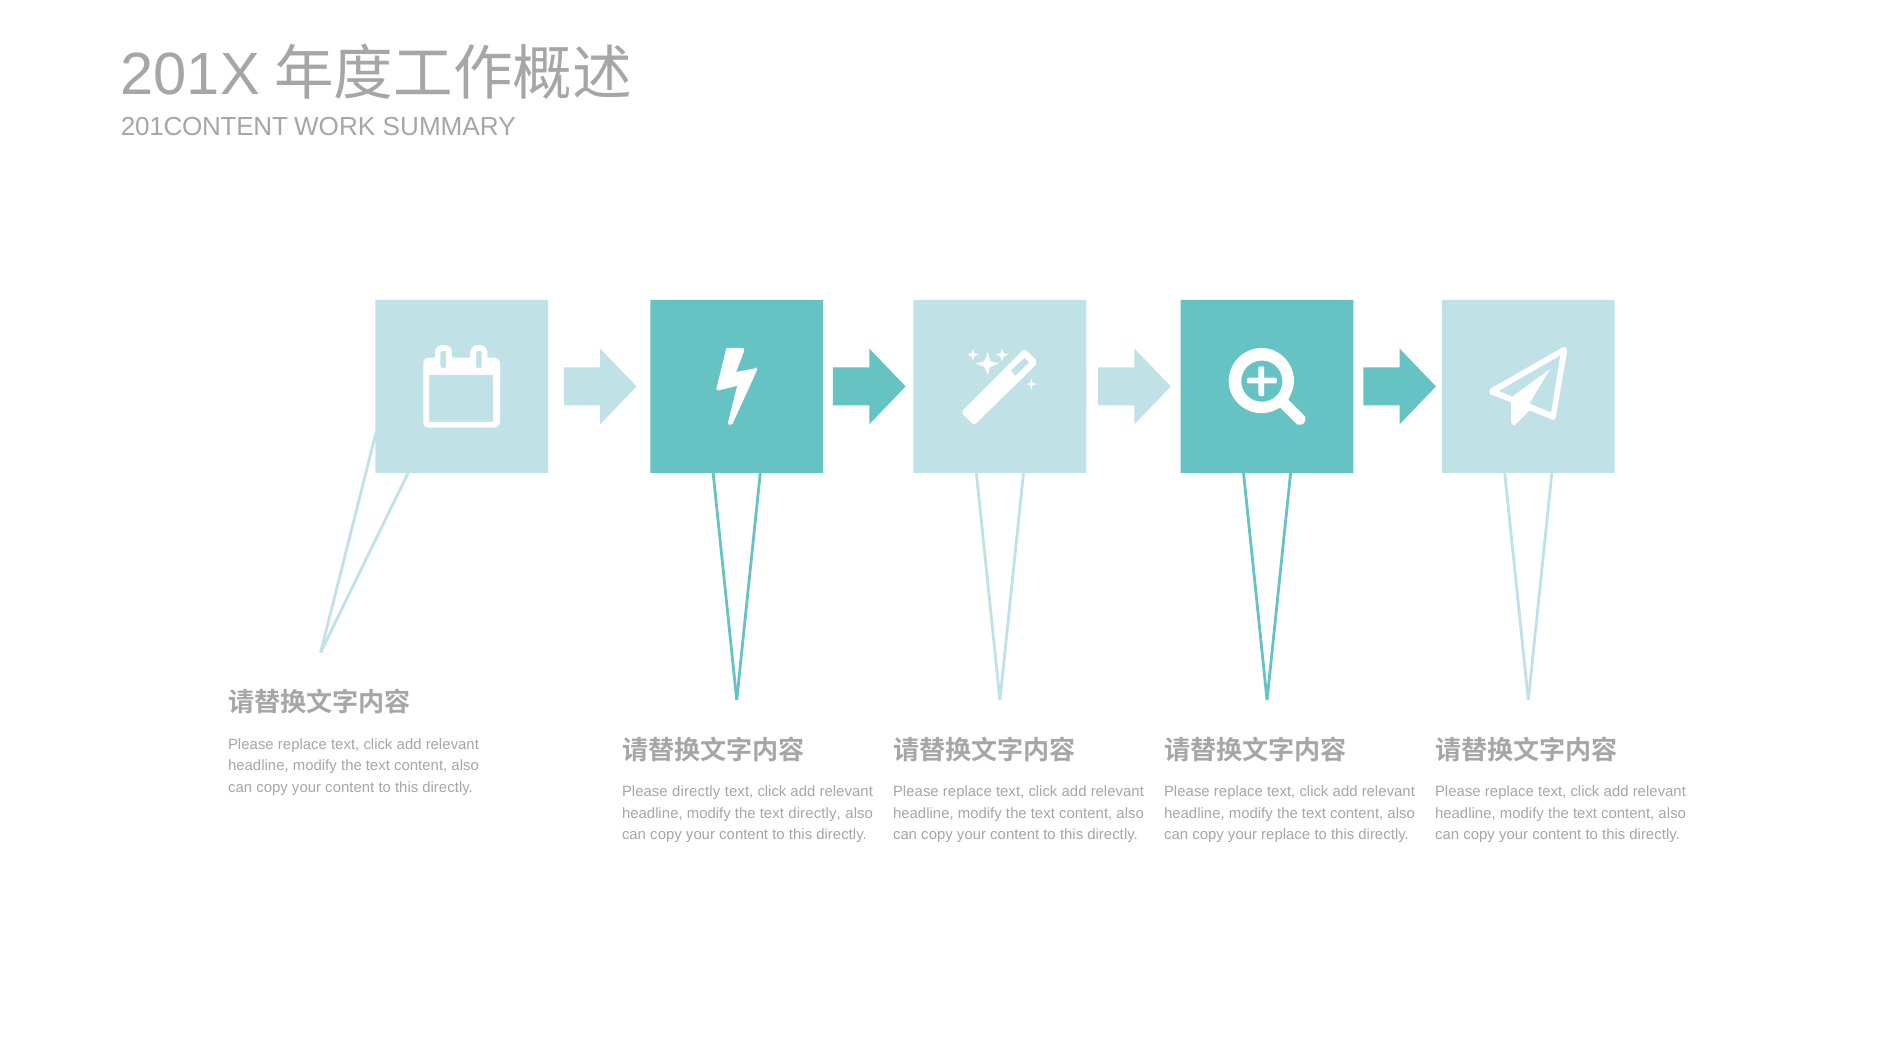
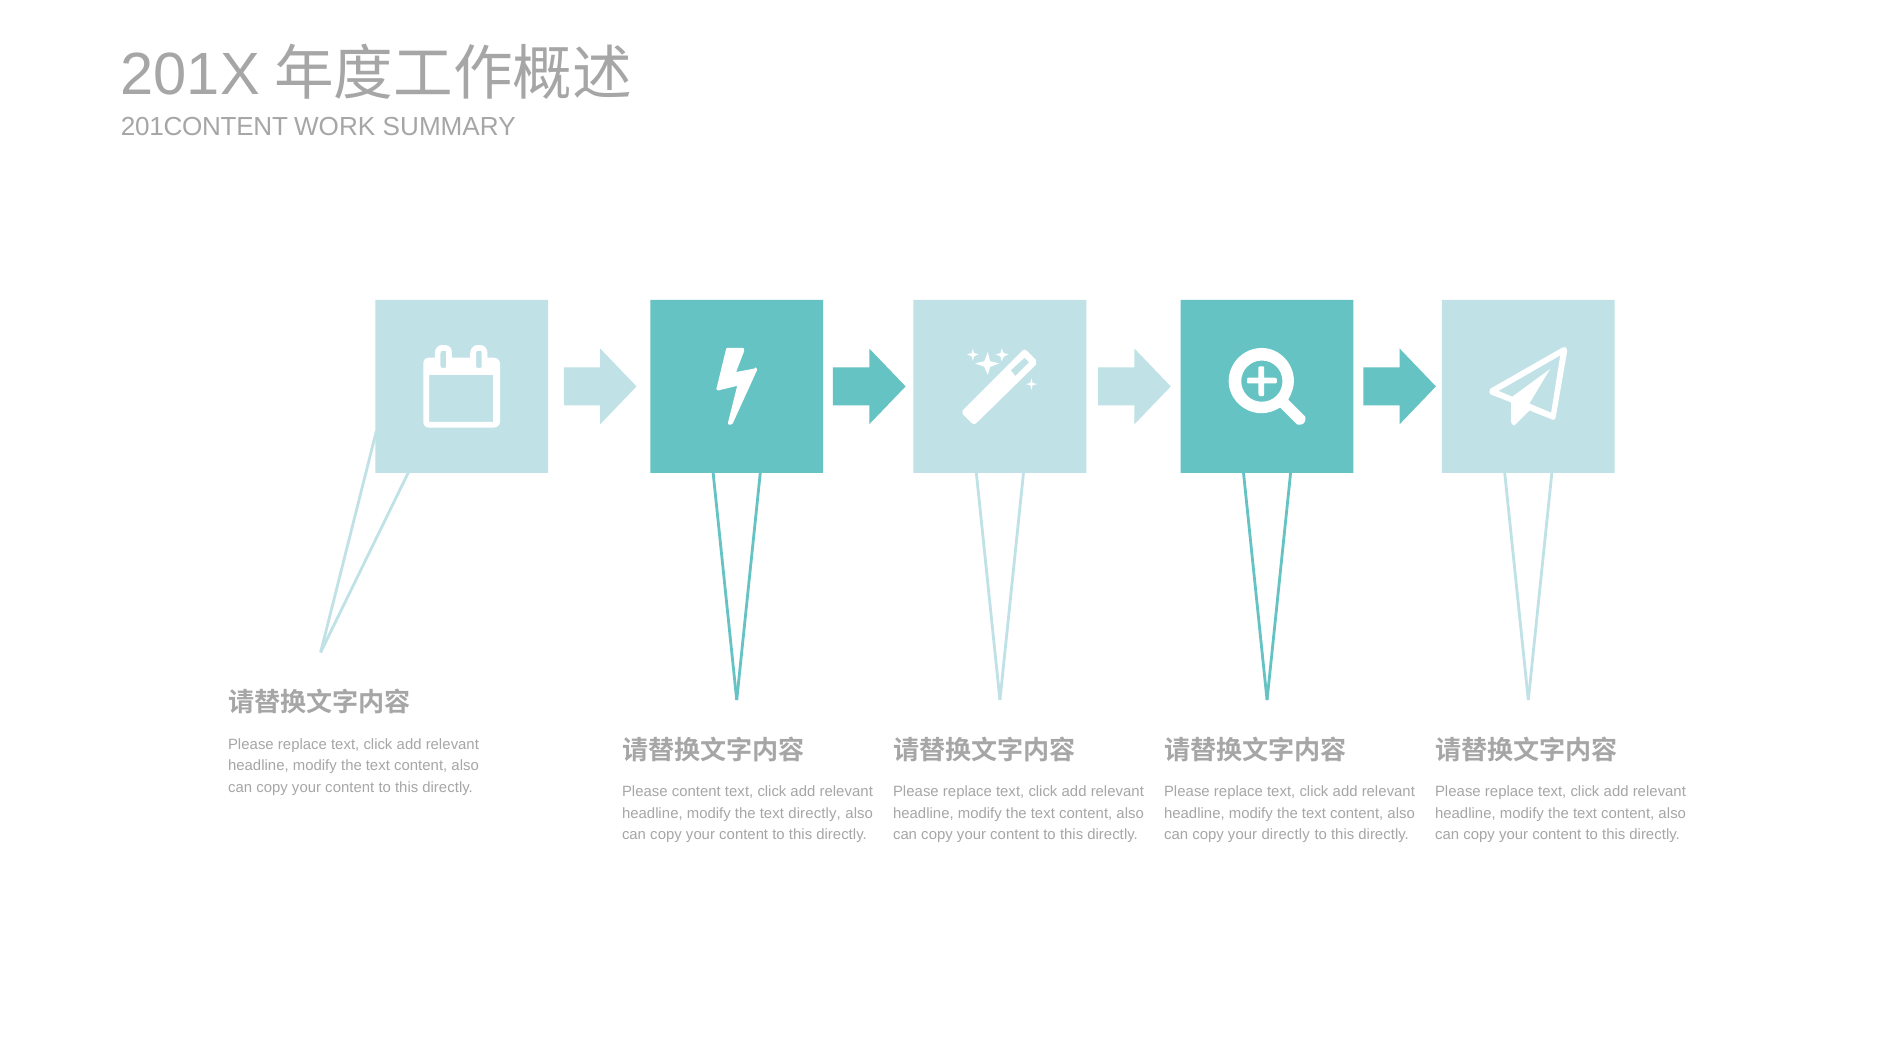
Please directly: directly -> content
your replace: replace -> directly
